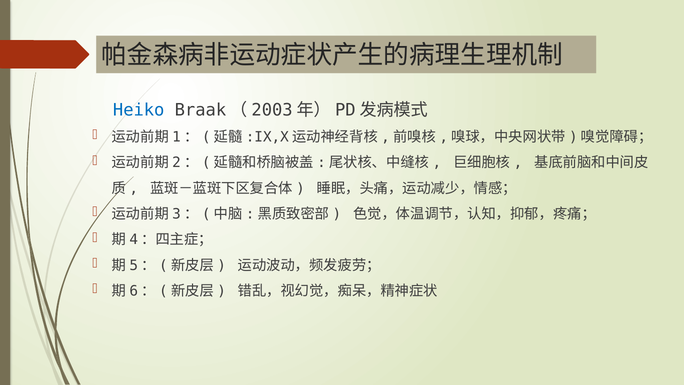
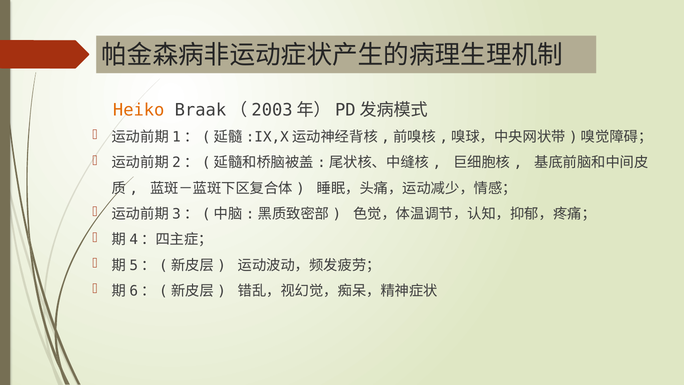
Heiko colour: blue -> orange
